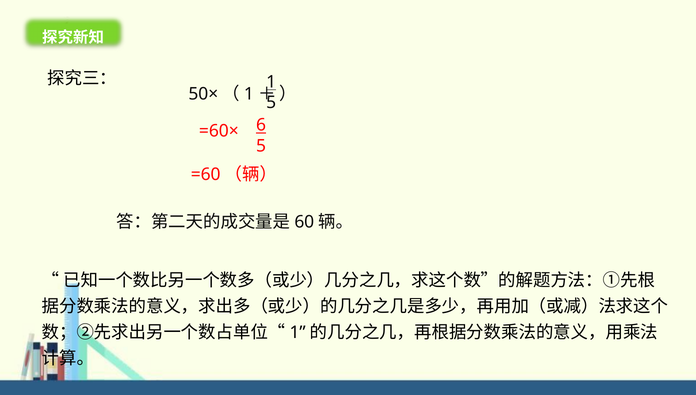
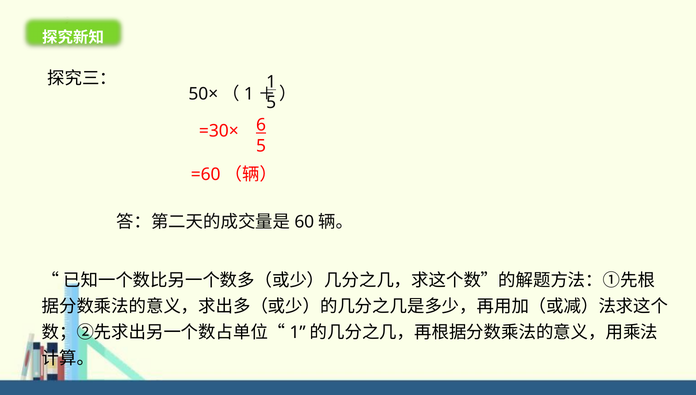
=60×: =60× -> =30×
